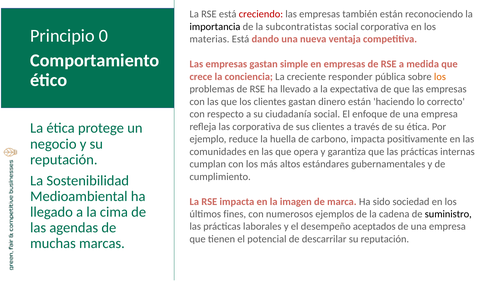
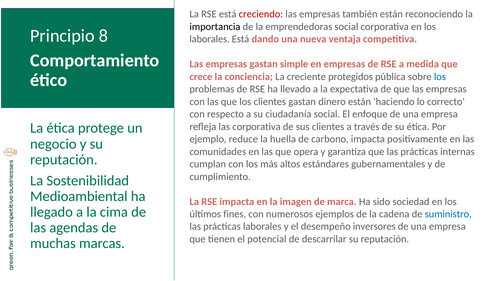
subcontratistas: subcontratistas -> emprendedoras
0: 0 -> 8
materias at (209, 39): materias -> laborales
responder: responder -> protegidos
los at (440, 77) colour: orange -> blue
suministro colour: black -> blue
aceptados: aceptados -> inversores
